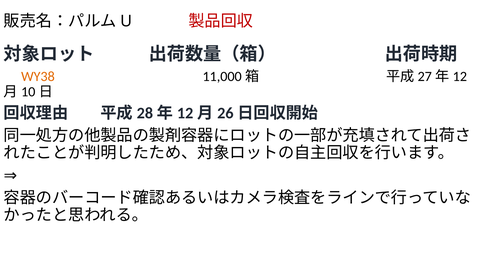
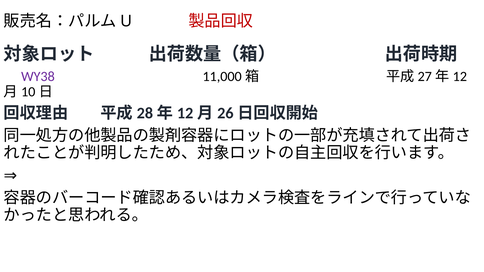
WY38 colour: orange -> purple
